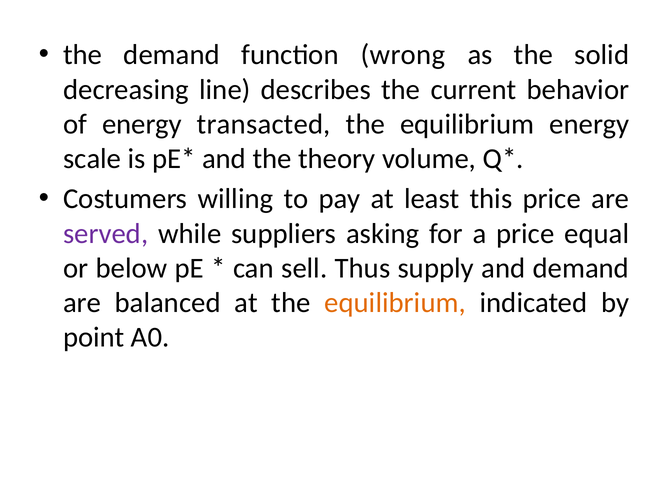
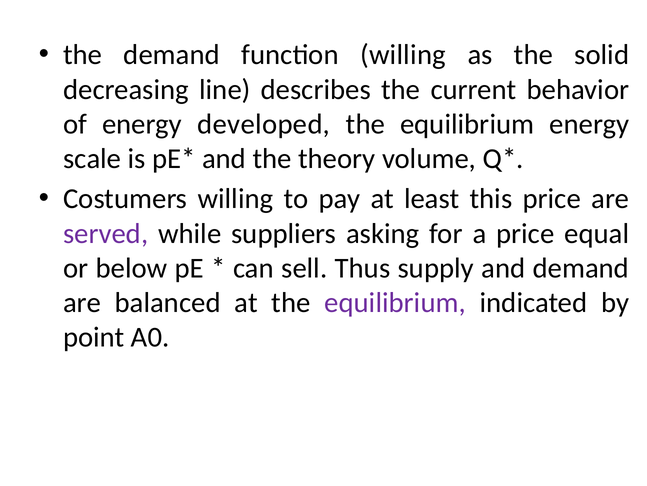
function wrong: wrong -> willing
transacted: transacted -> developed
equilibrium at (395, 302) colour: orange -> purple
